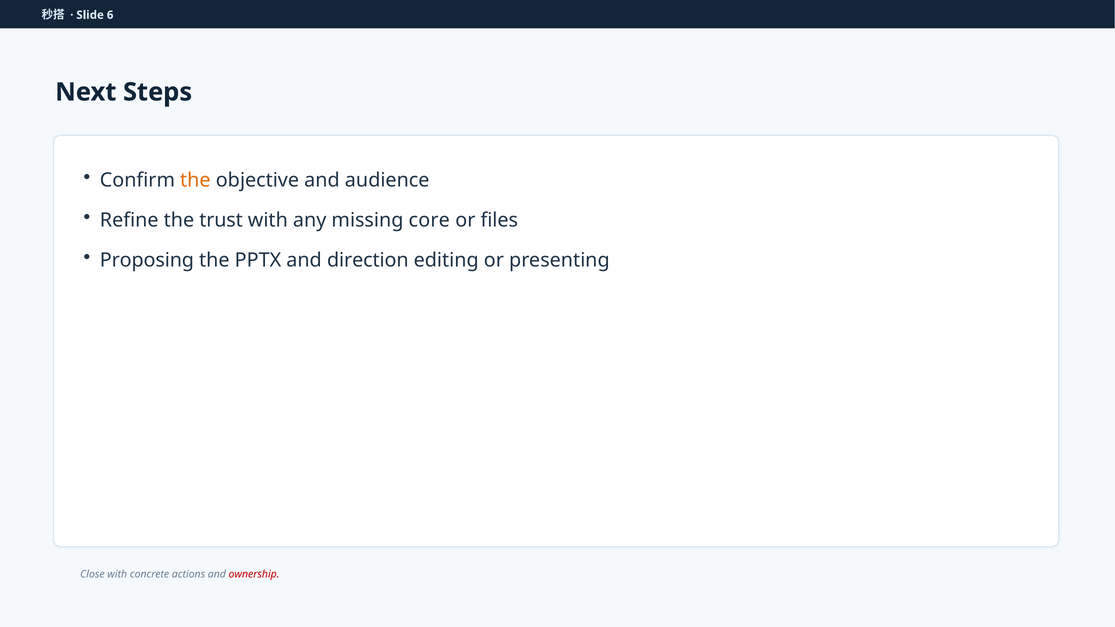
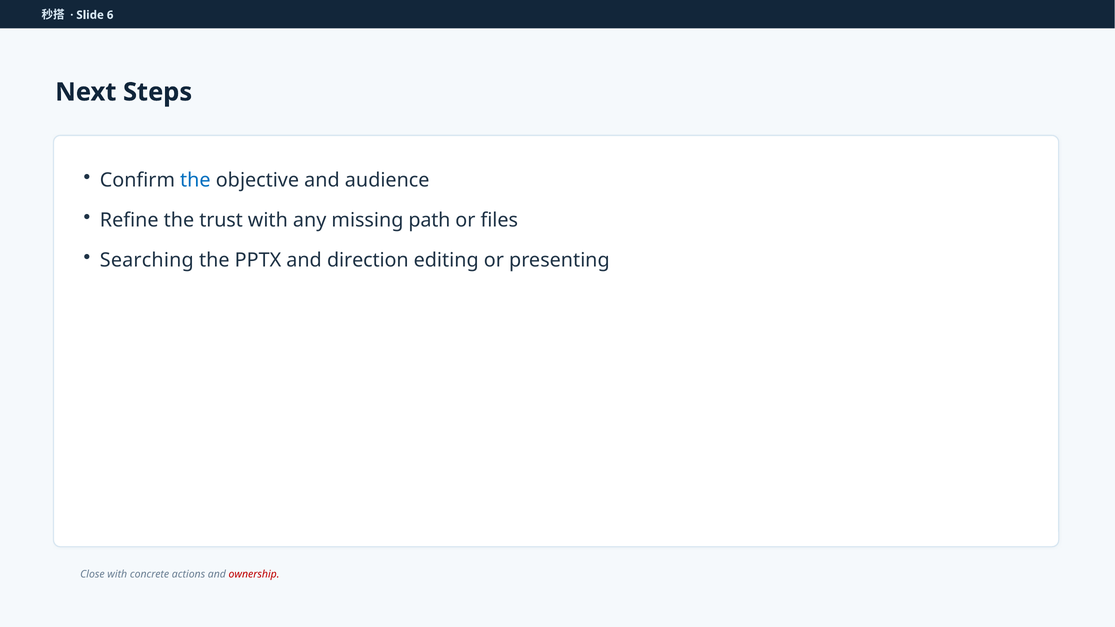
the at (195, 180) colour: orange -> blue
core: core -> path
Proposing: Proposing -> Searching
